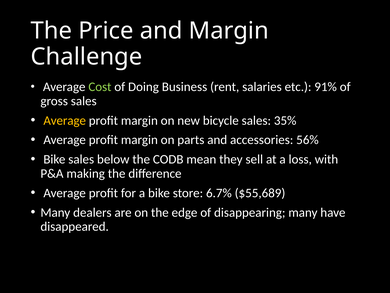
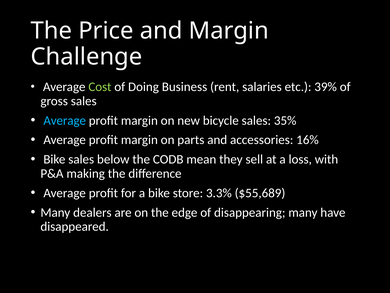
91%: 91% -> 39%
Average at (65, 120) colour: yellow -> light blue
56%: 56% -> 16%
6.7%: 6.7% -> 3.3%
